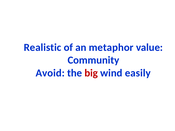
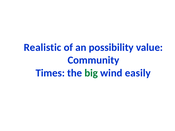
metaphor: metaphor -> possibility
Avoid: Avoid -> Times
big colour: red -> green
